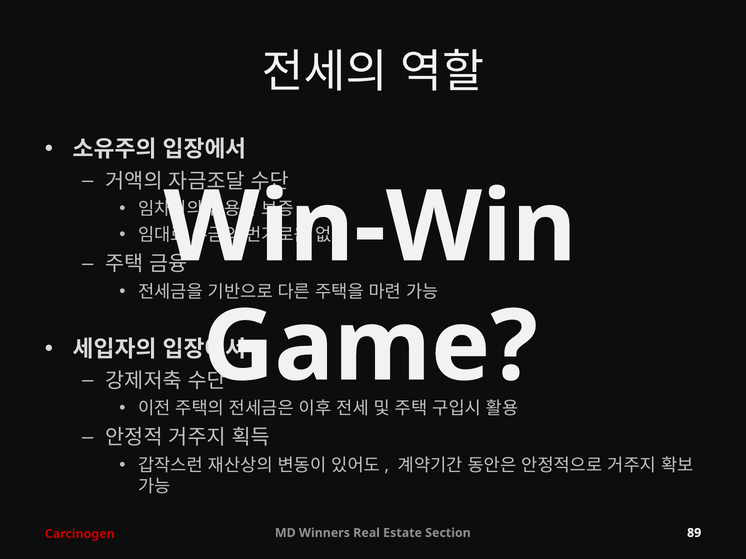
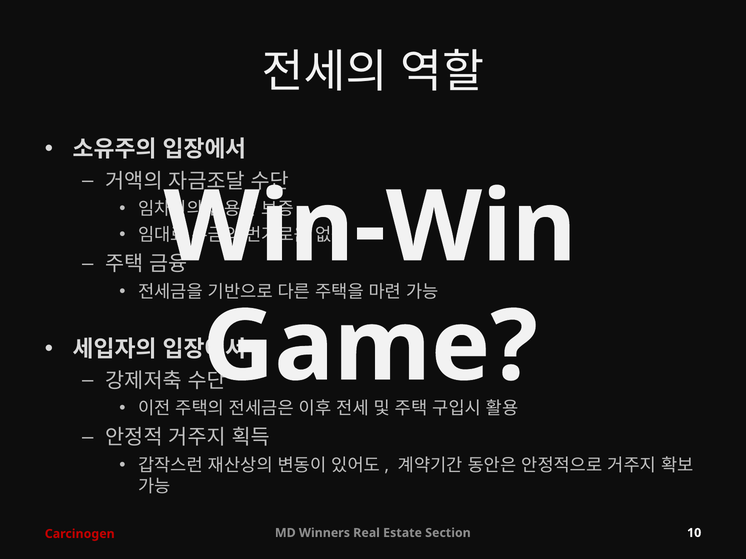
89: 89 -> 10
